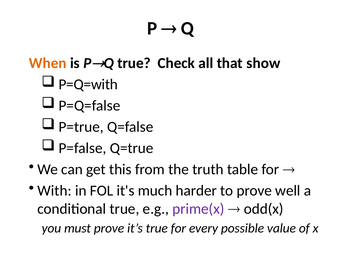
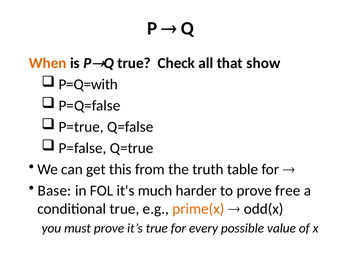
With: With -> Base
well: well -> free
prime(x colour: purple -> orange
